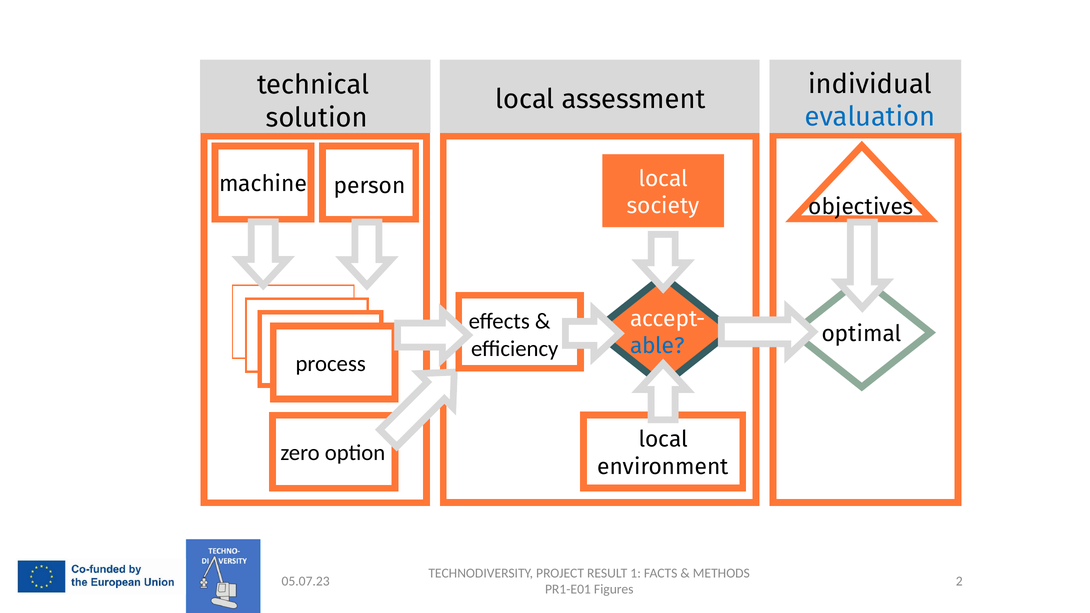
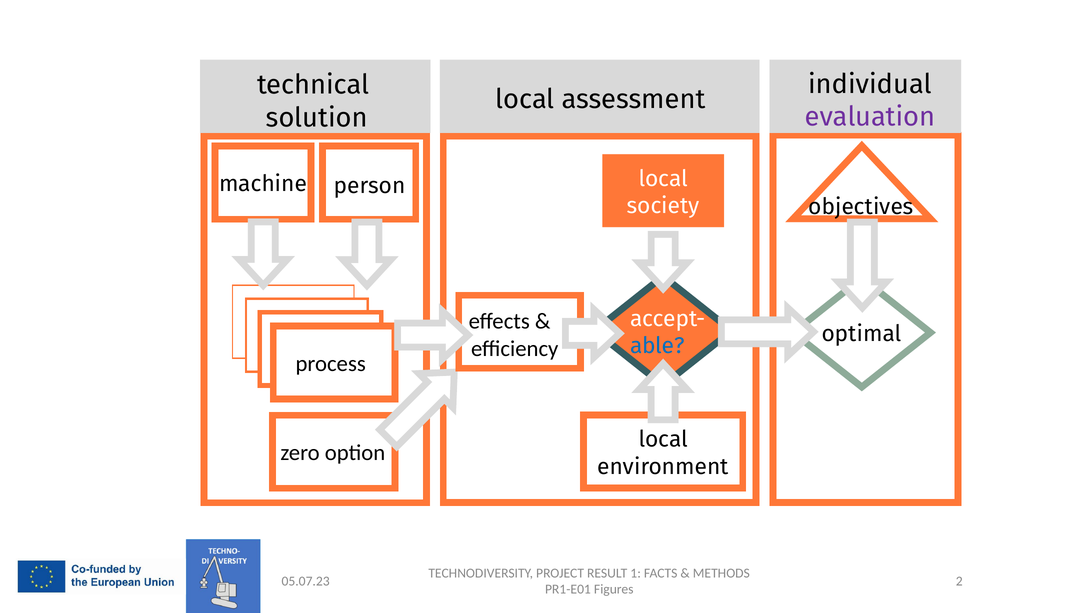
evaluation colour: blue -> purple
